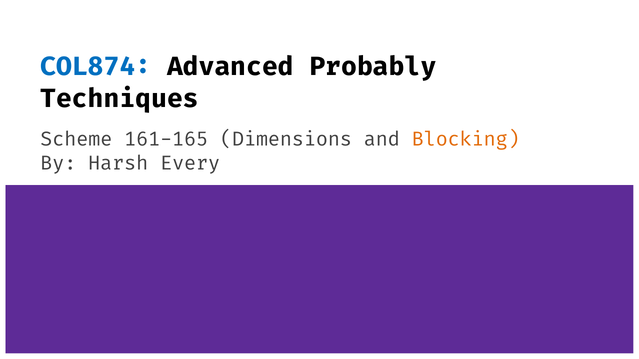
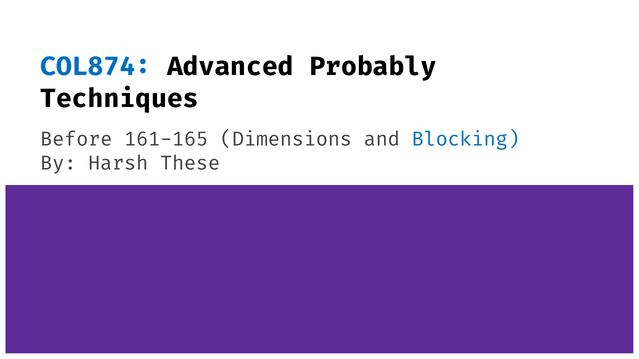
Scheme: Scheme -> Before
Blocking colour: orange -> blue
Every: Every -> These
